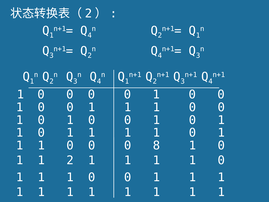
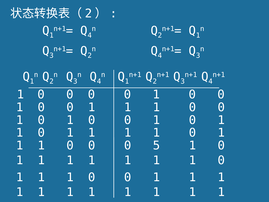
8: 8 -> 5
2 at (70, 160): 2 -> 1
